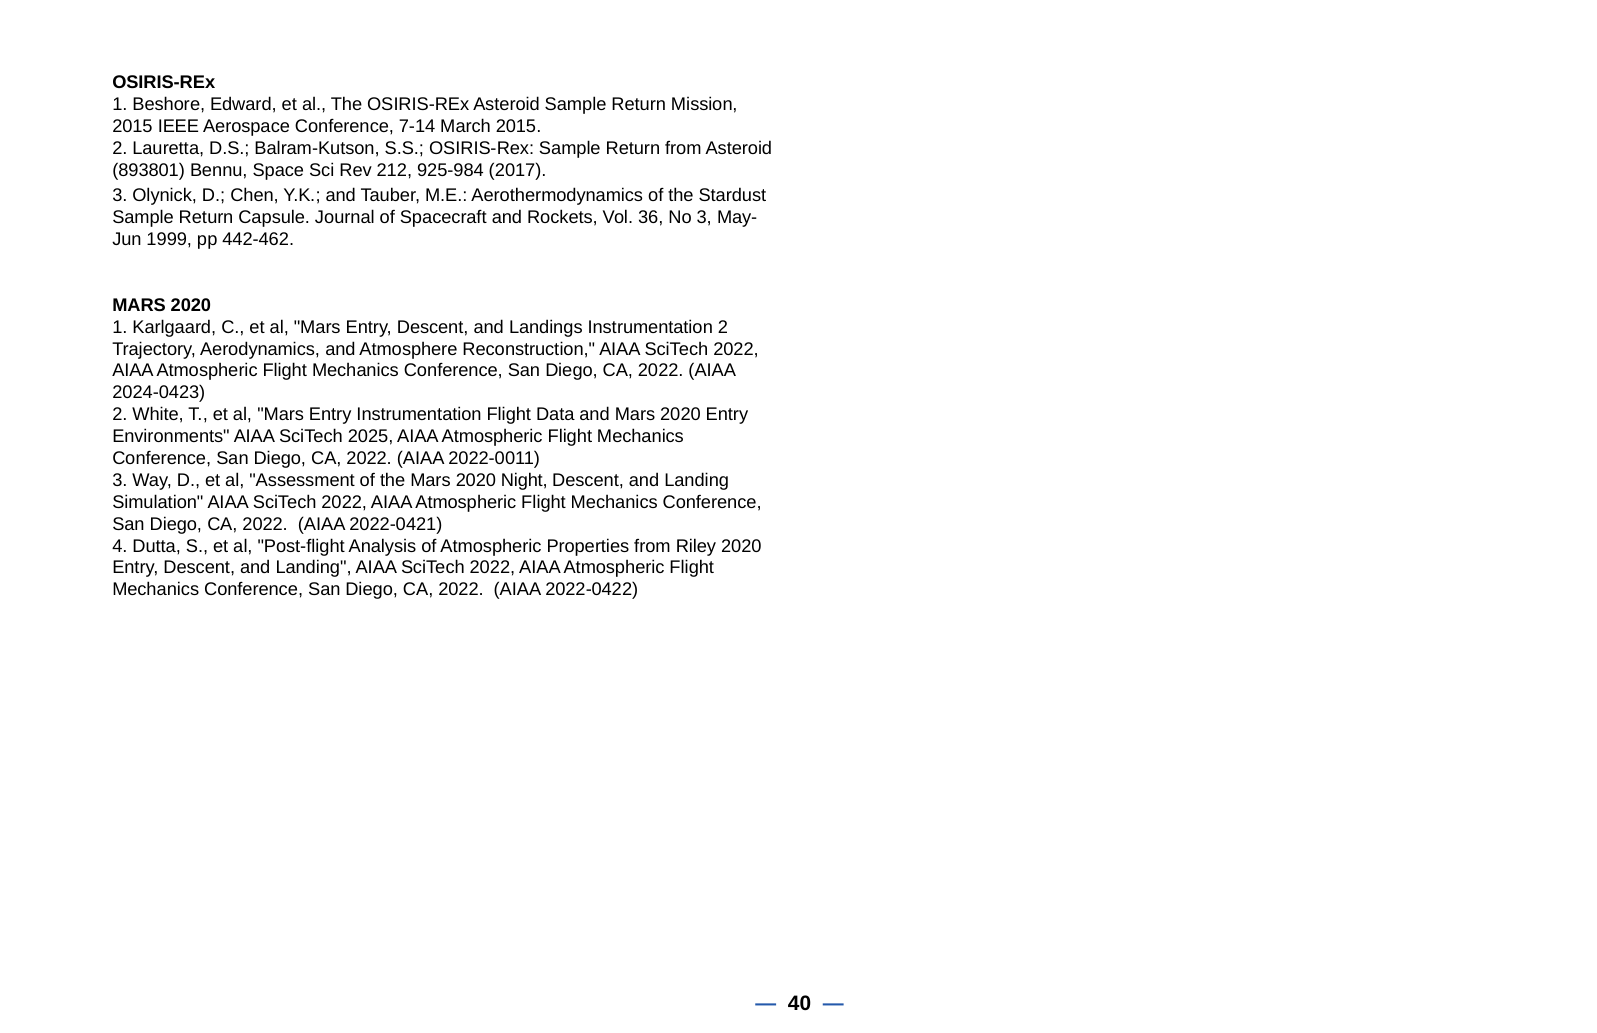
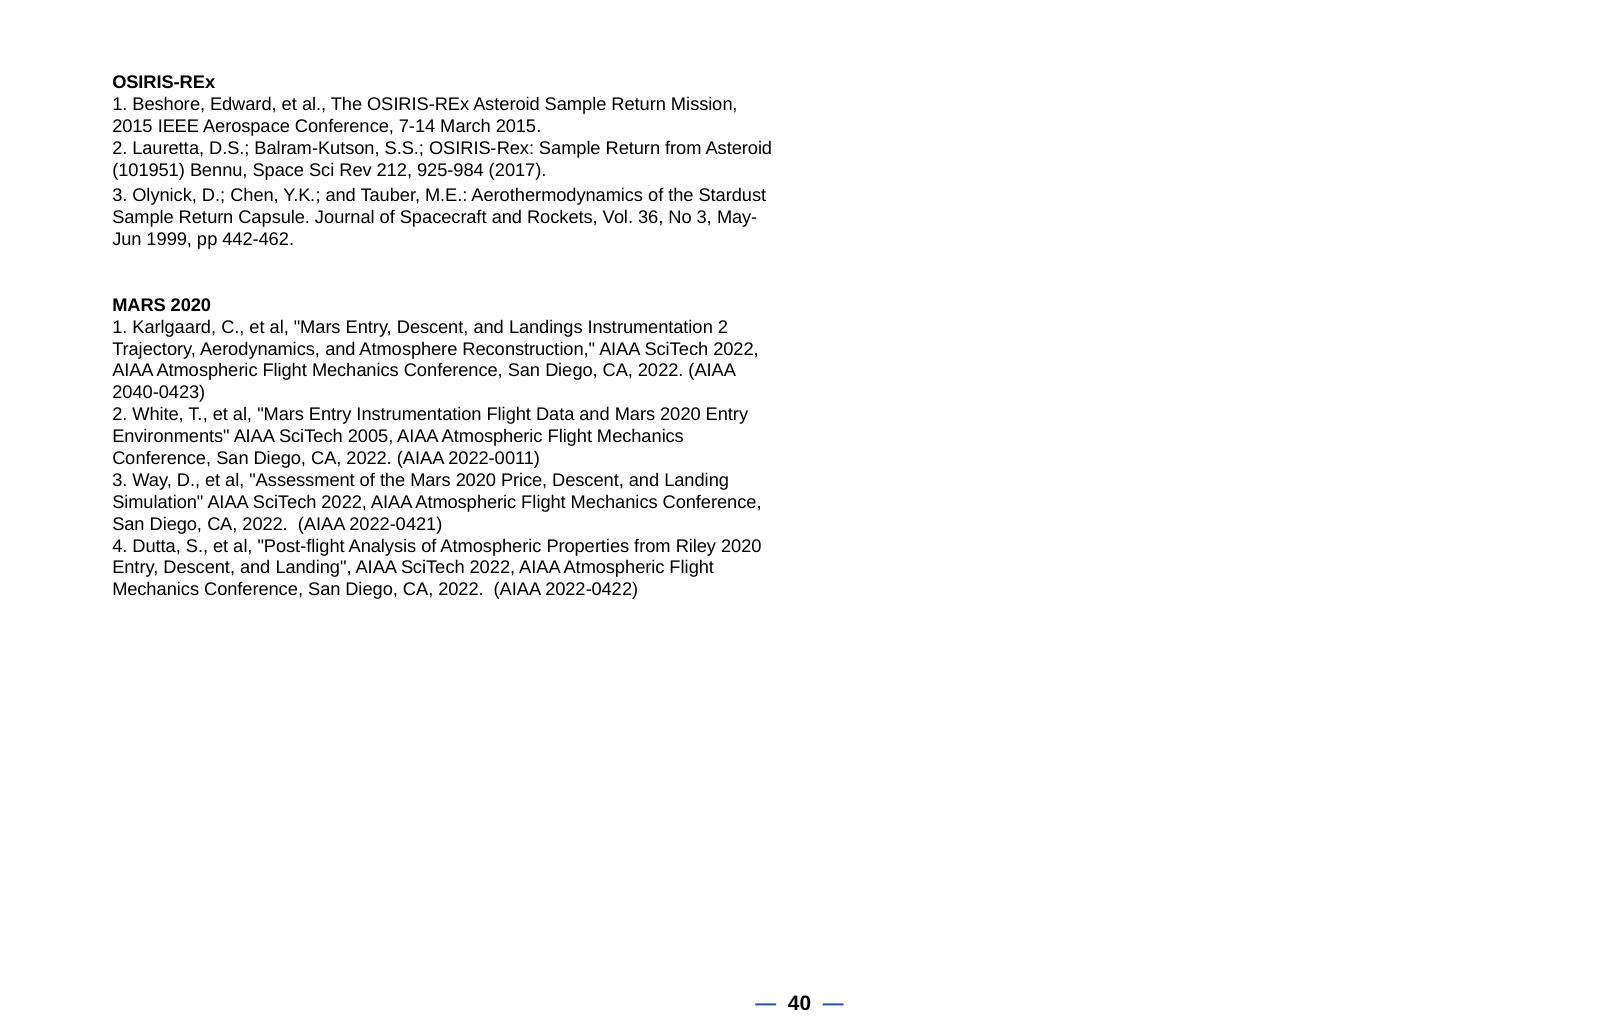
893801: 893801 -> 101951
2024-0423: 2024-0423 -> 2040-0423
2025: 2025 -> 2005
Night: Night -> Price
